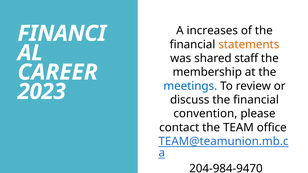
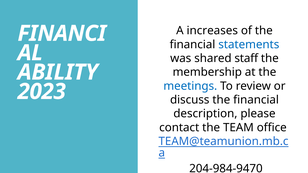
statements colour: orange -> blue
CAREER: CAREER -> ABILITY
convention: convention -> description
